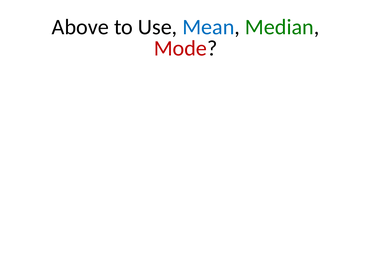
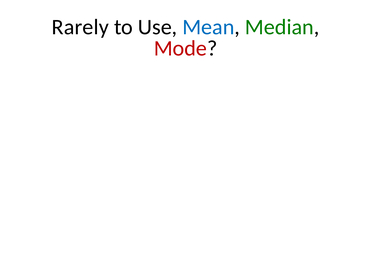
Above: Above -> Rarely
